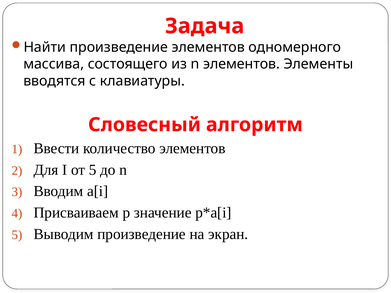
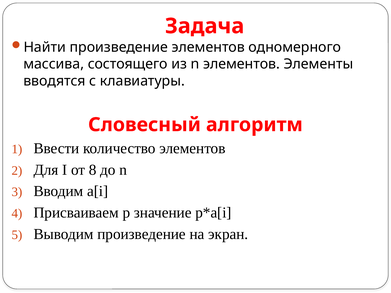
от 5: 5 -> 8
